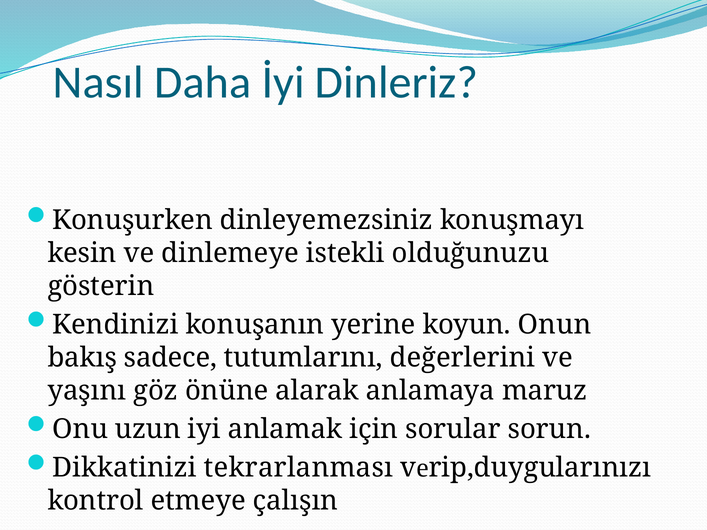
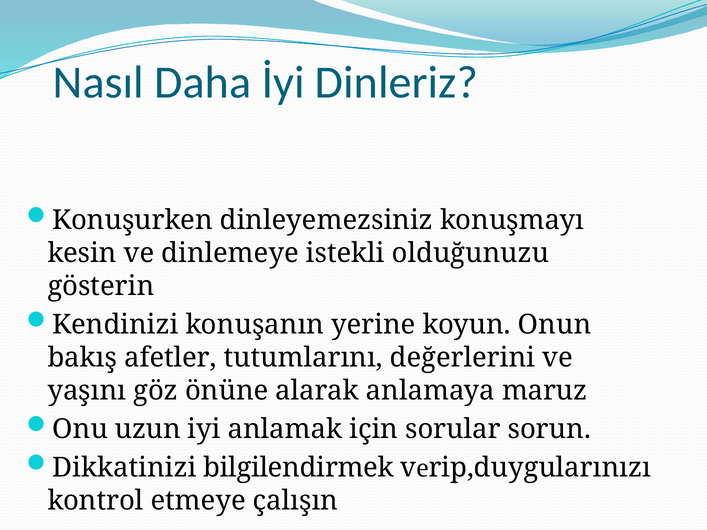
sadece: sadece -> afetler
tekrarlanması: tekrarlanması -> bilgilendirmek
